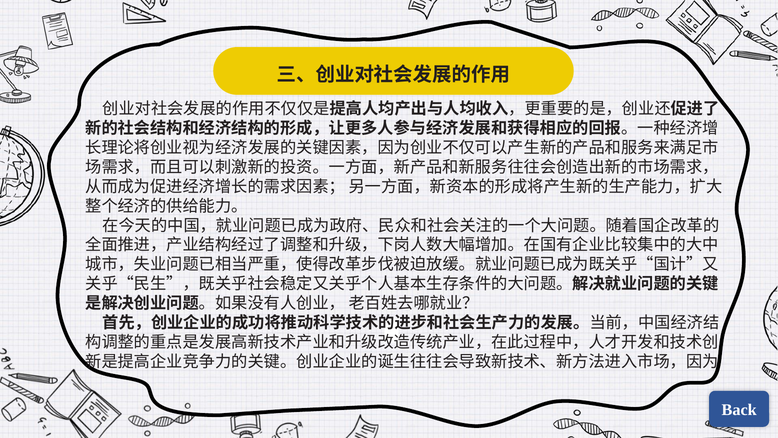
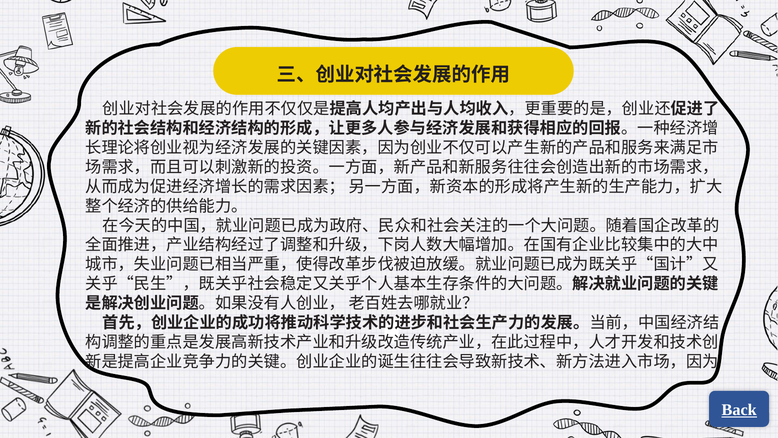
Back underline: none -> present
